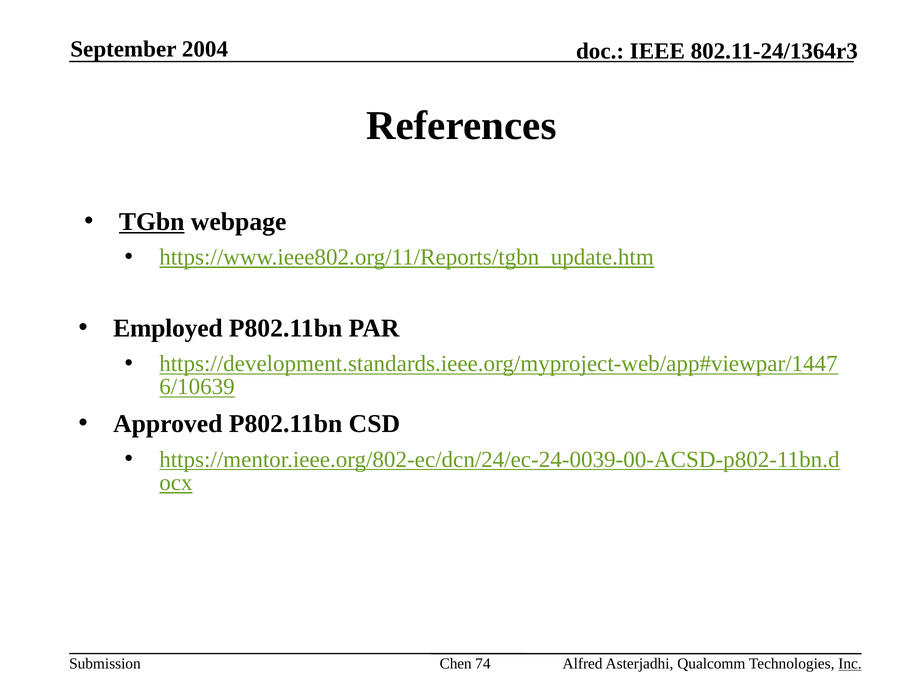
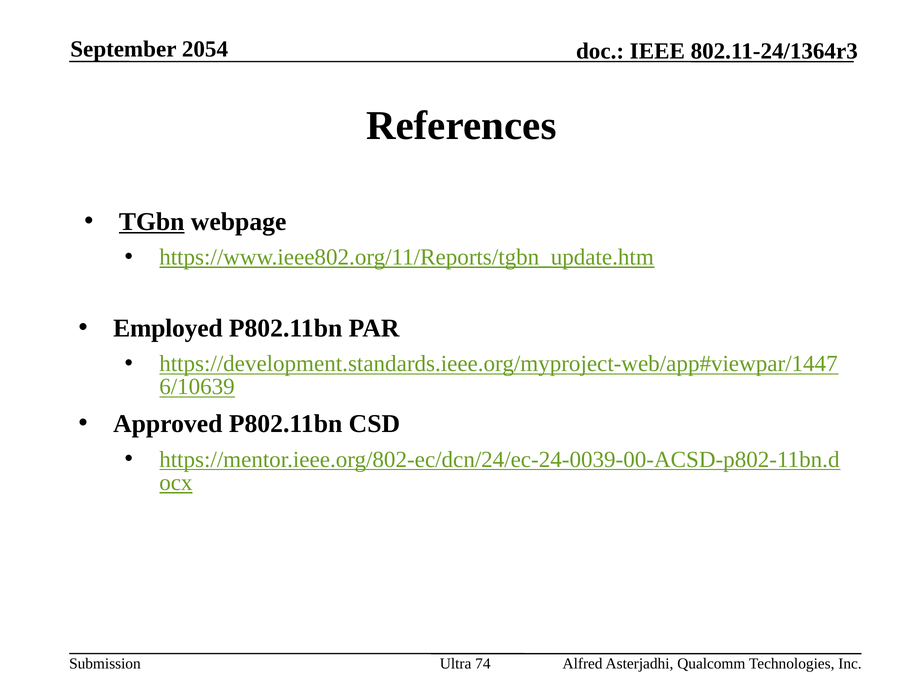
2004: 2004 -> 2054
Chen: Chen -> Ultra
Inc underline: present -> none
